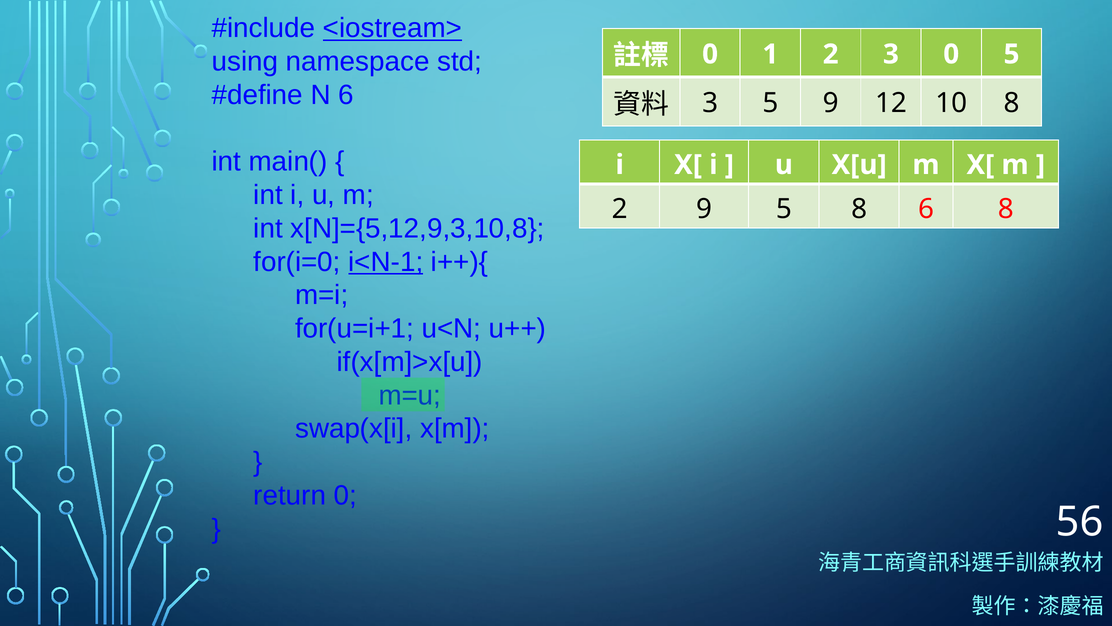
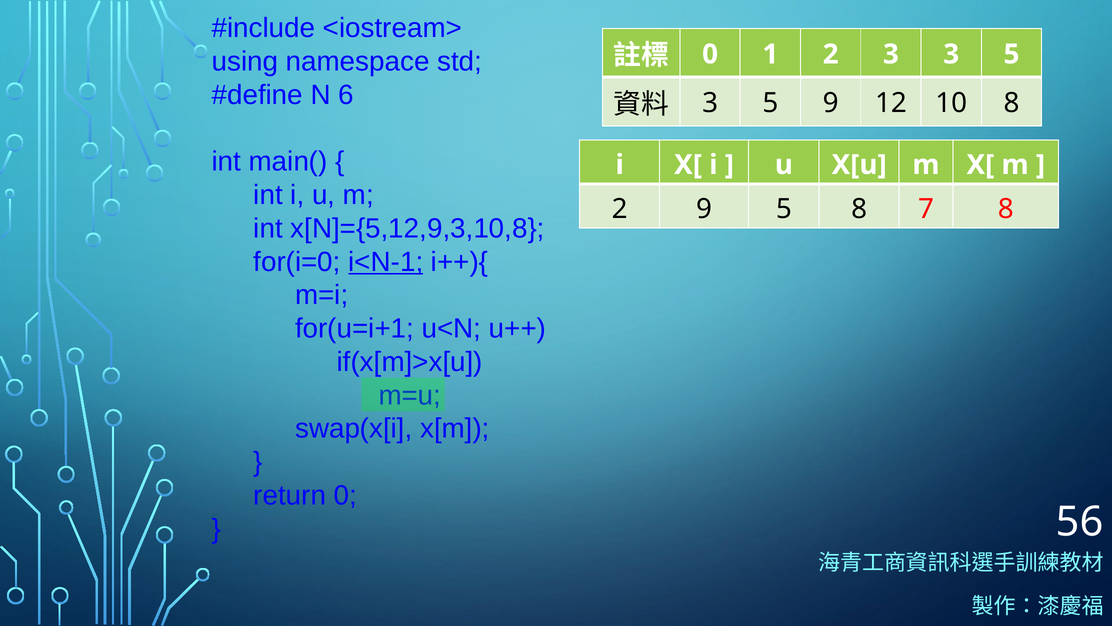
<iostream> underline: present -> none
3 0: 0 -> 3
8 6: 6 -> 7
